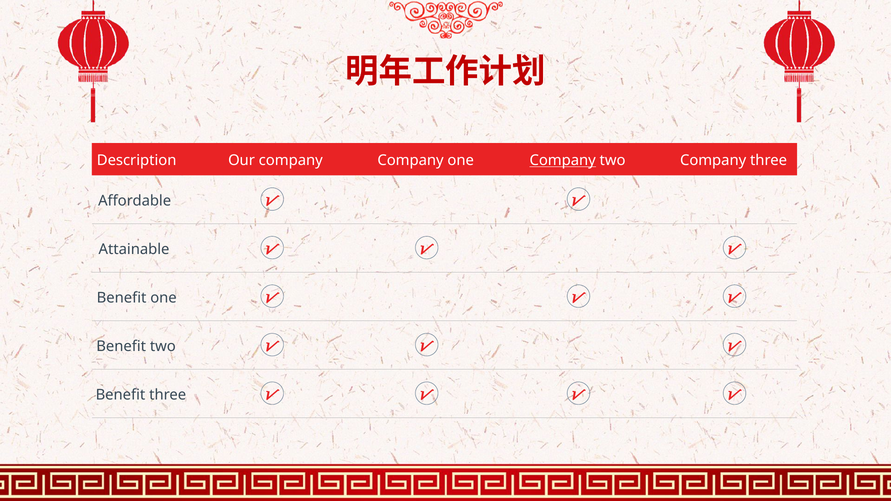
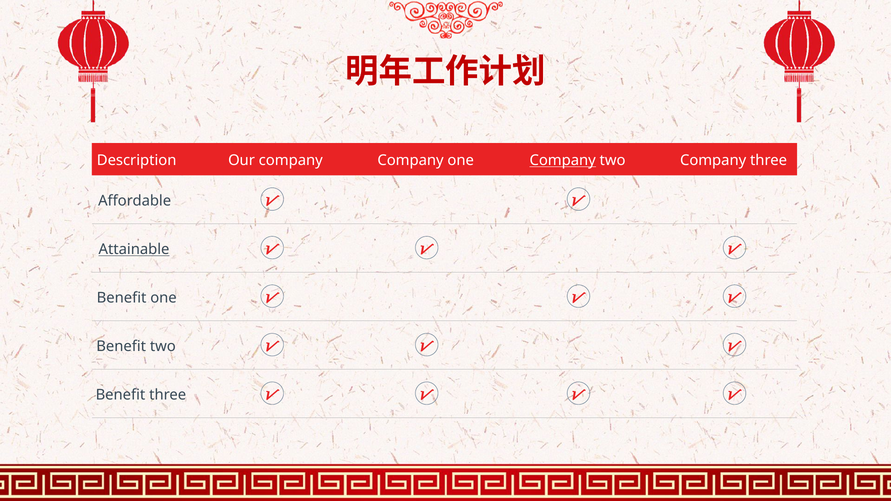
Attainable underline: none -> present
